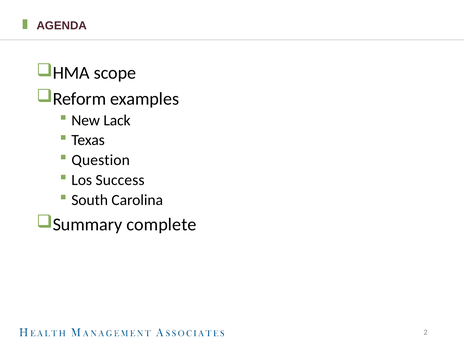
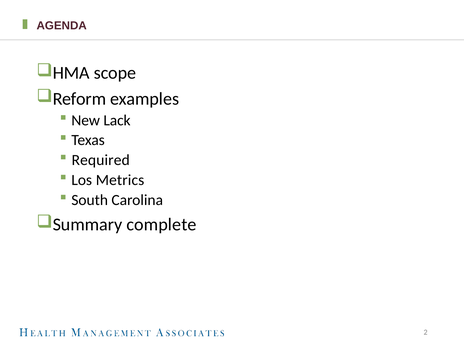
Question: Question -> Required
Success: Success -> Metrics
